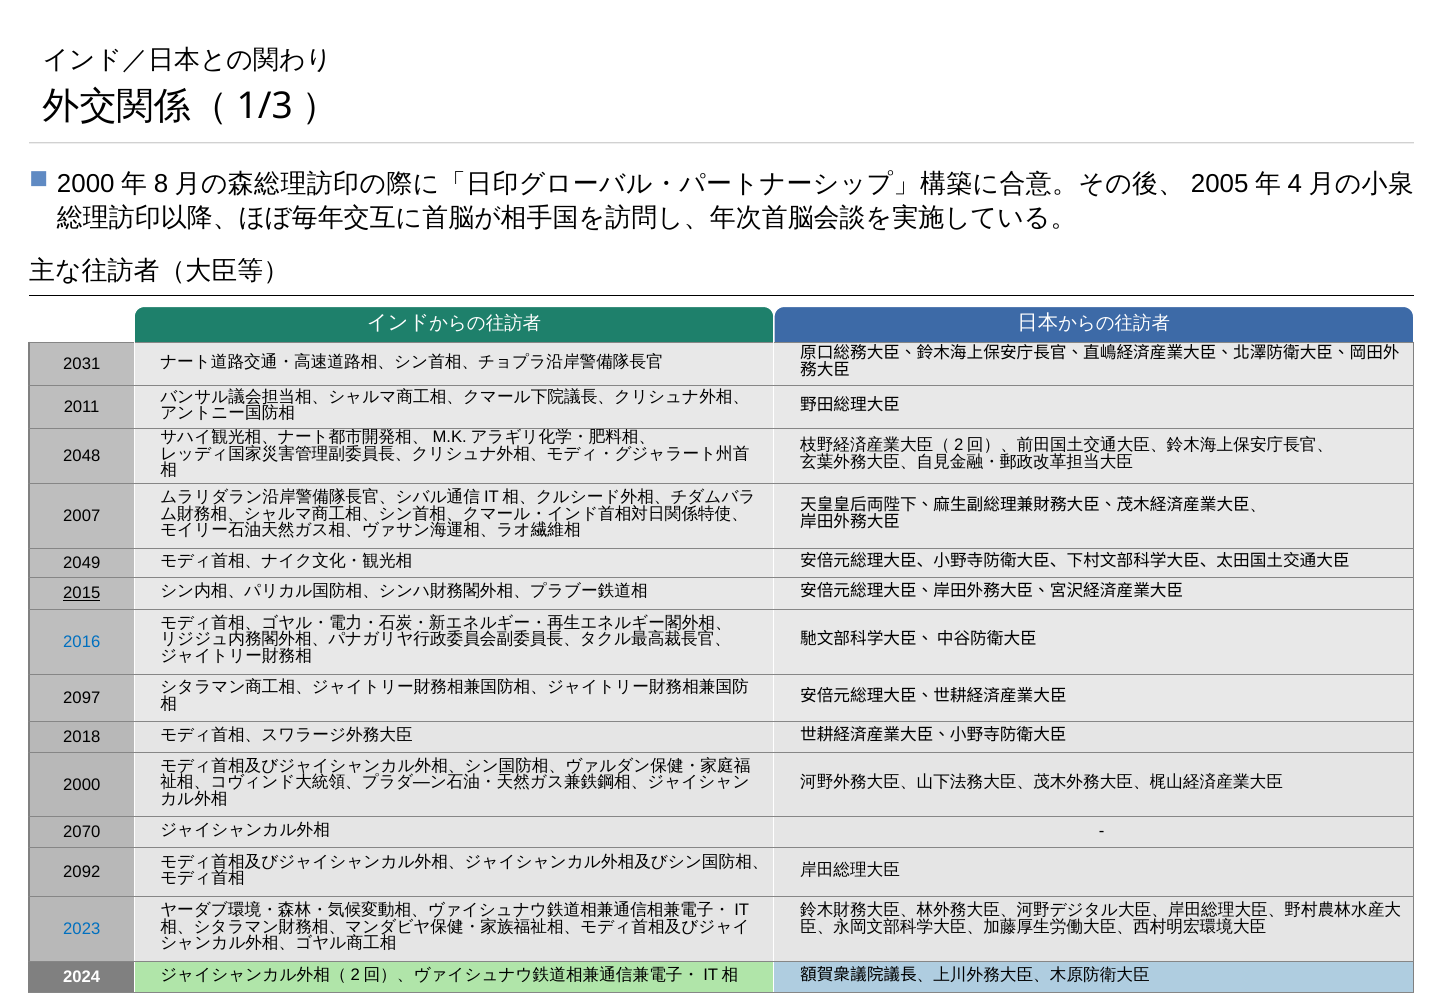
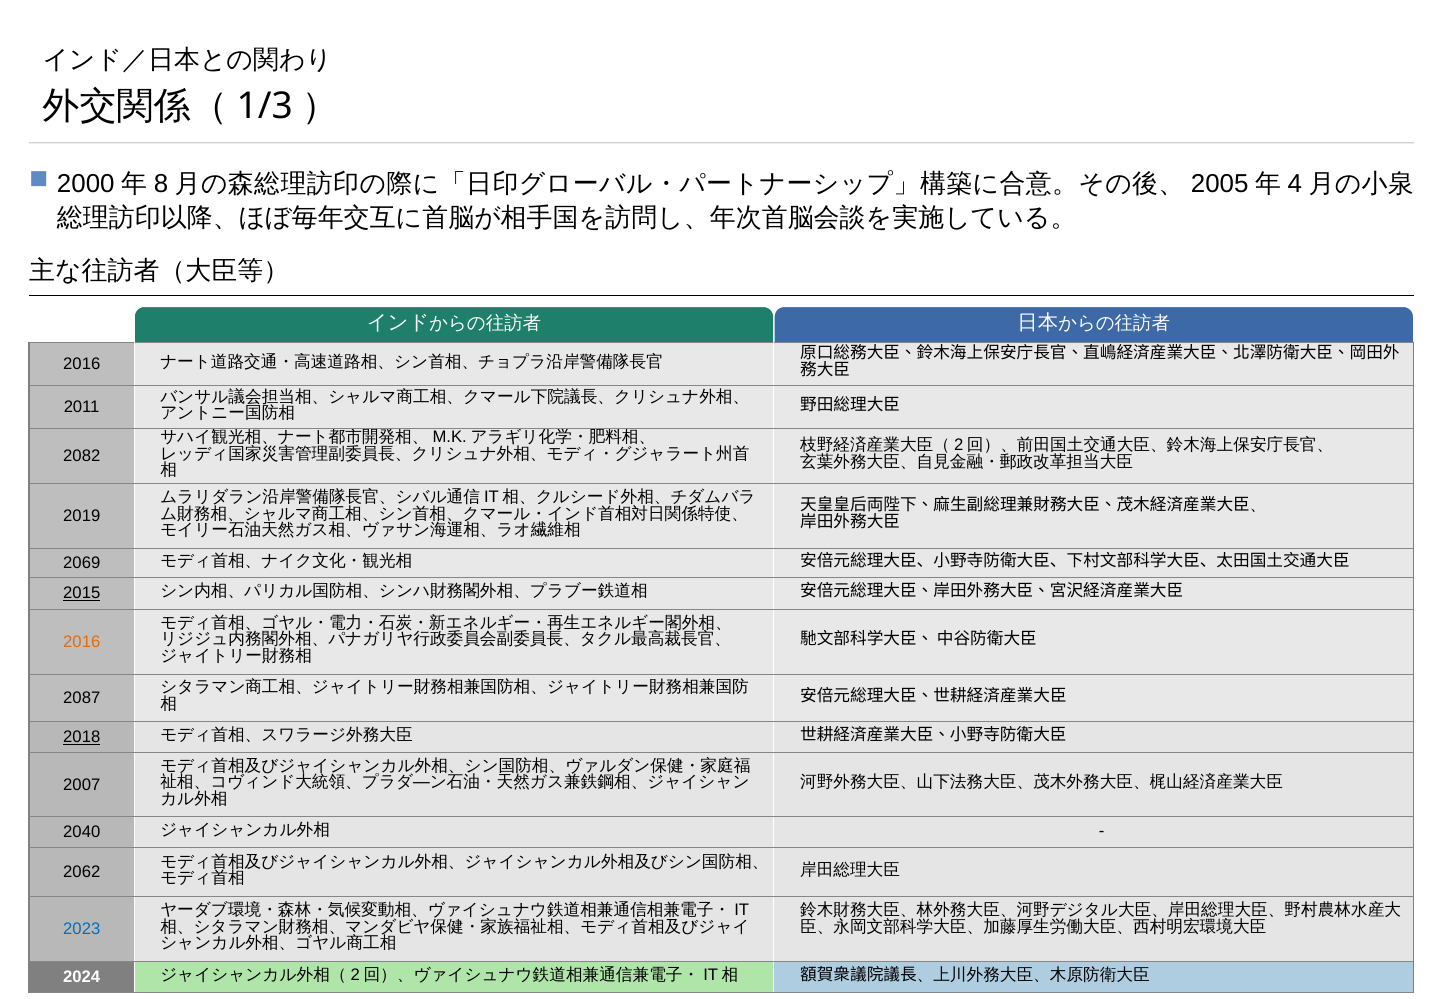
2031 at (82, 364): 2031 -> 2016
2048: 2048 -> 2082
2007: 2007 -> 2019
2049: 2049 -> 2069
2016 at (82, 642) colour: blue -> orange
2097: 2097 -> 2087
2018 underline: none -> present
2000 at (82, 785): 2000 -> 2007
2070: 2070 -> 2040
2092: 2092 -> 2062
